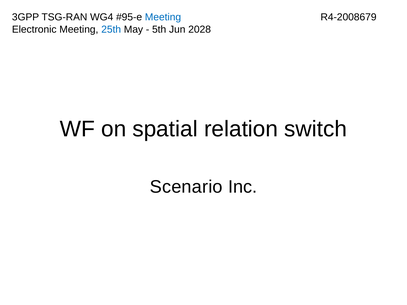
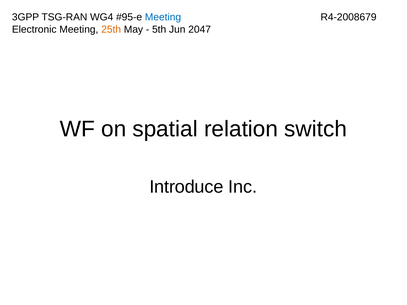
25th colour: blue -> orange
2028: 2028 -> 2047
Scenario: Scenario -> Introduce
